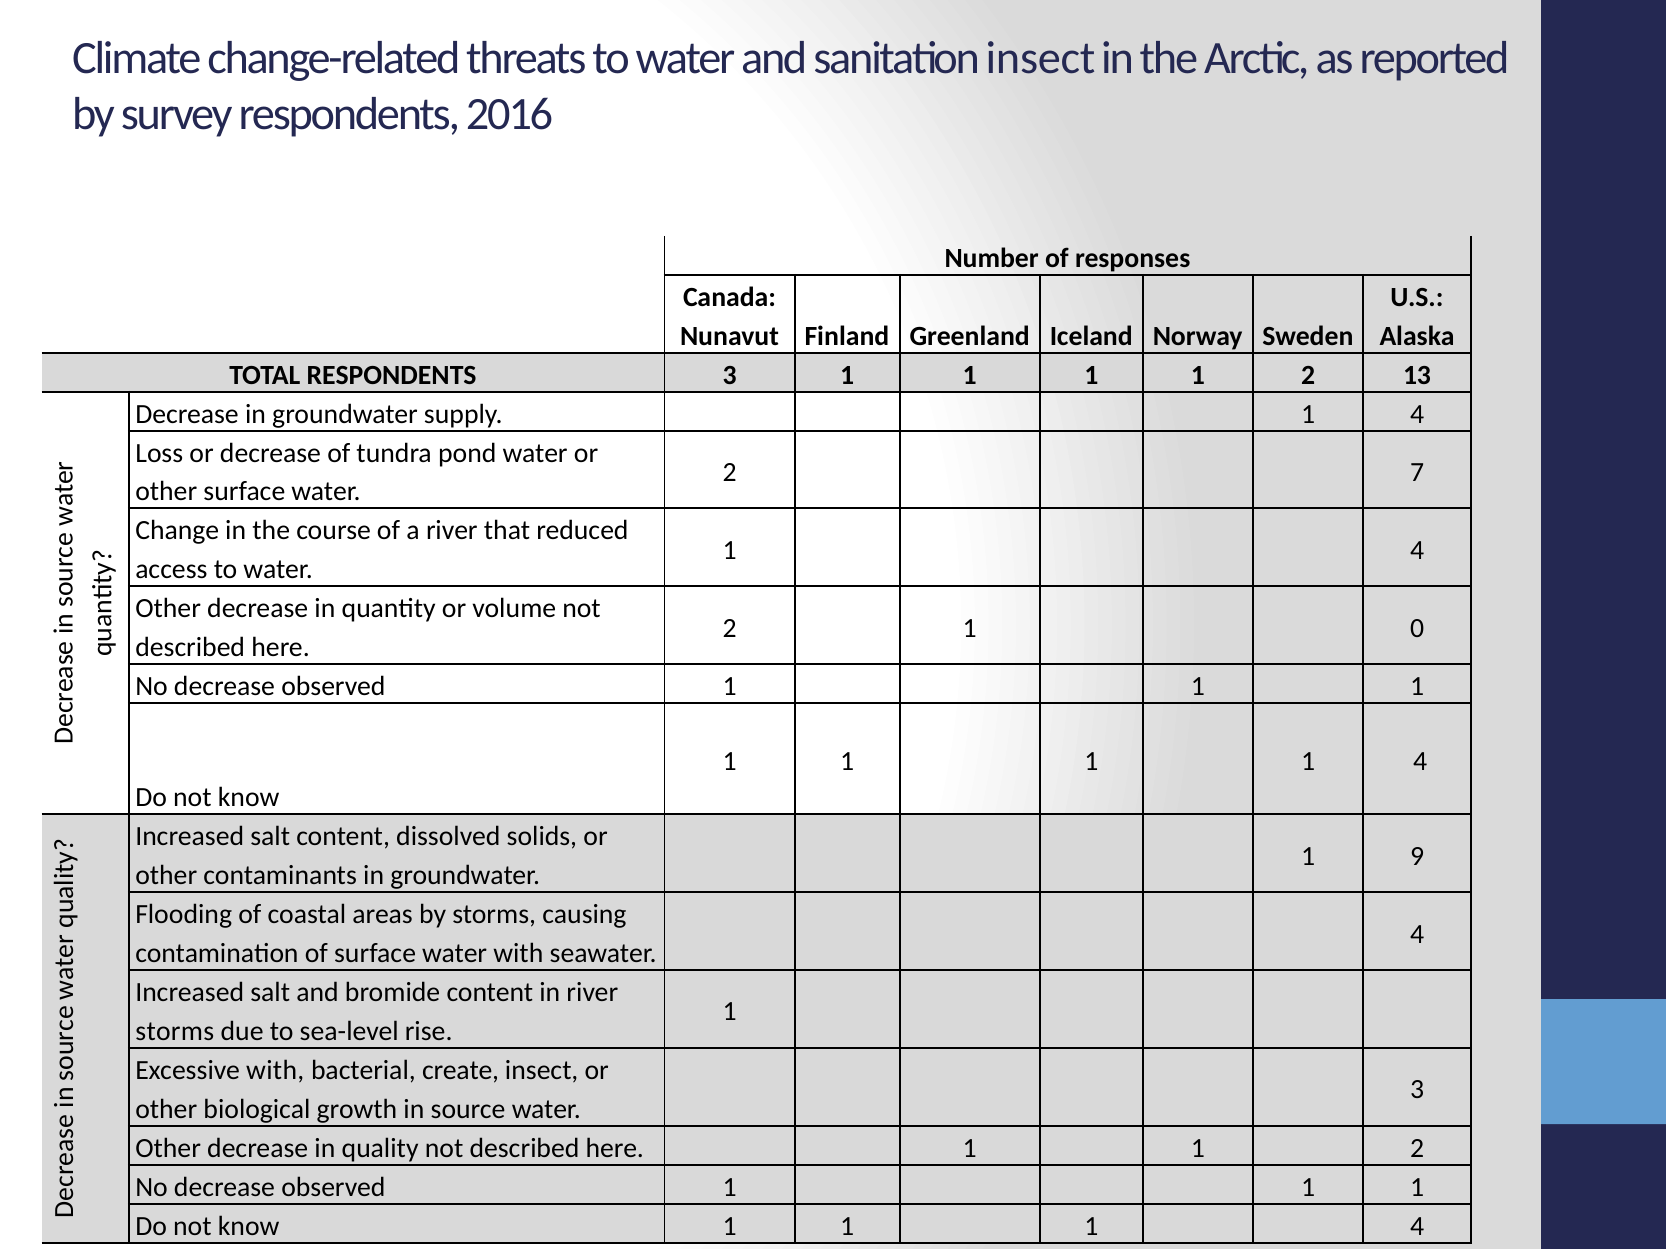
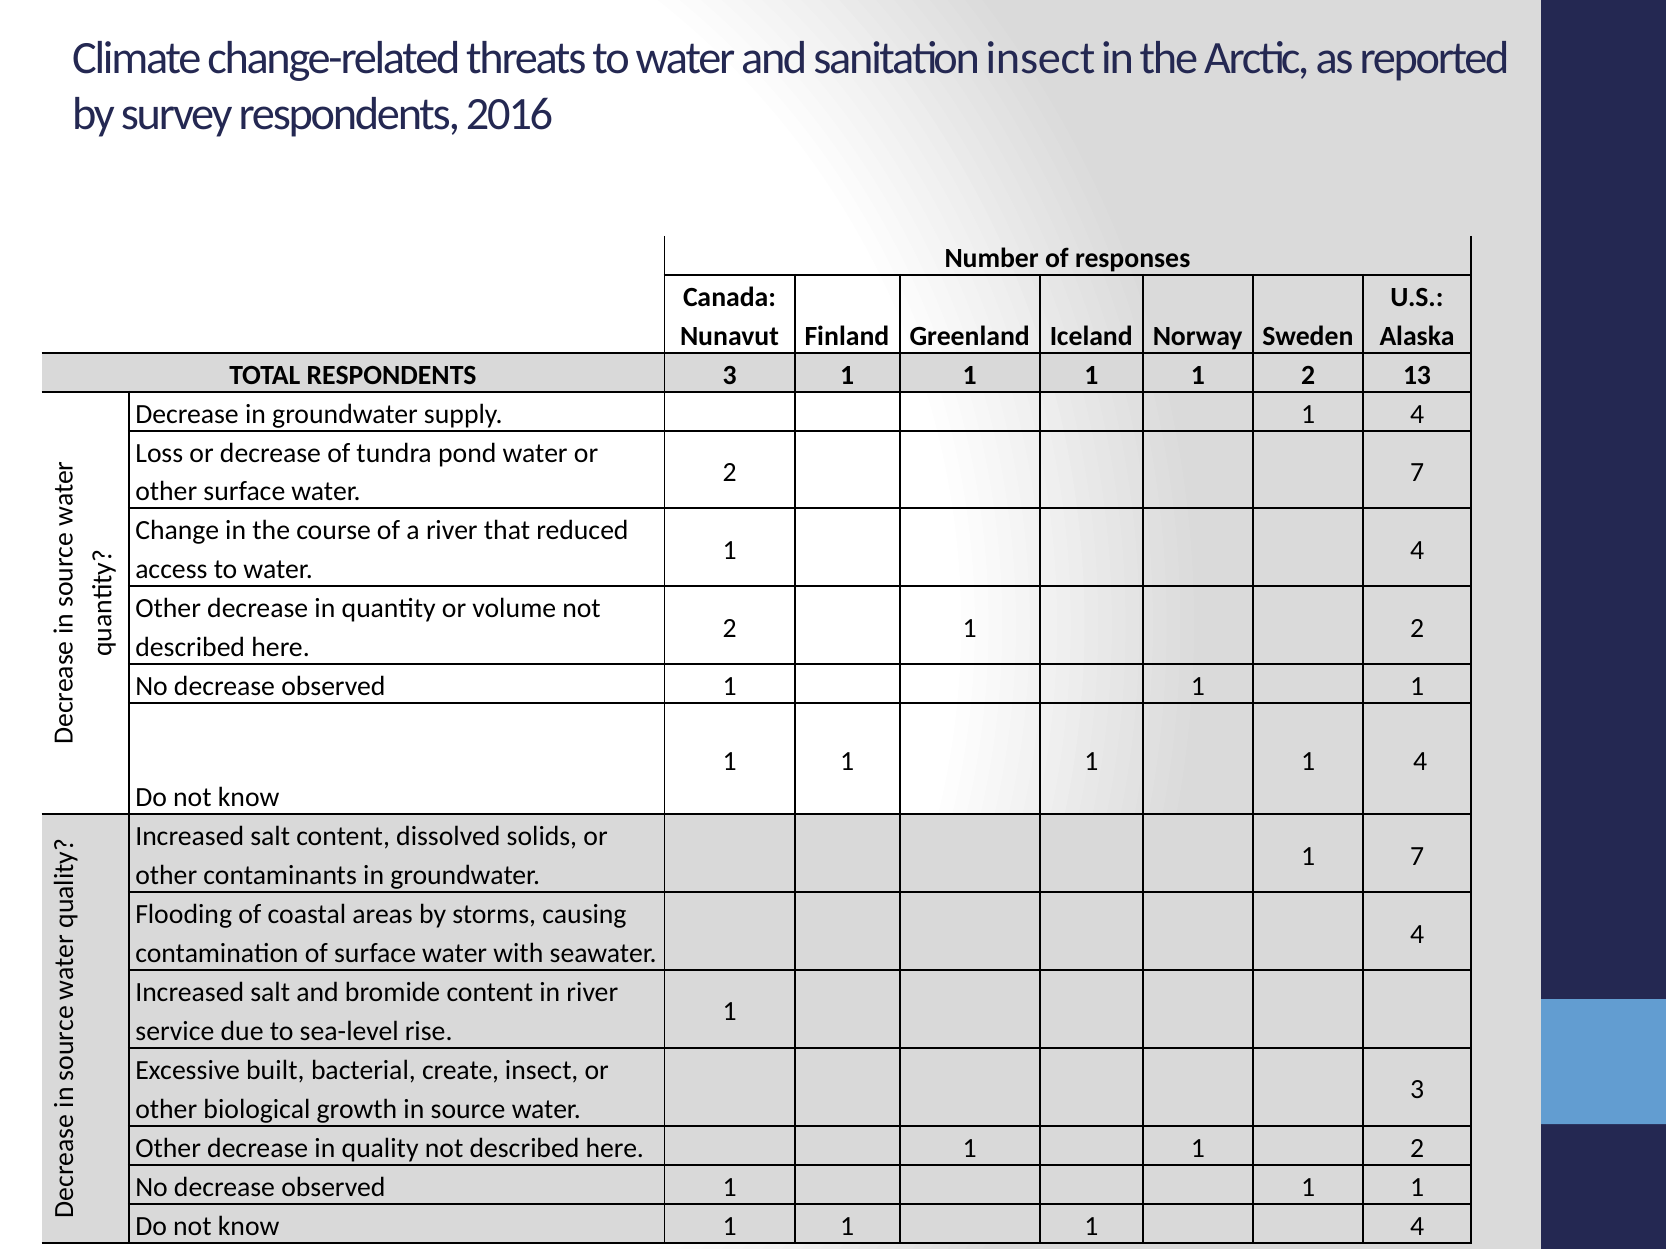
2 1 0: 0 -> 2
1 9: 9 -> 7
storms at (175, 1032): storms -> service
Excessive with: with -> built
